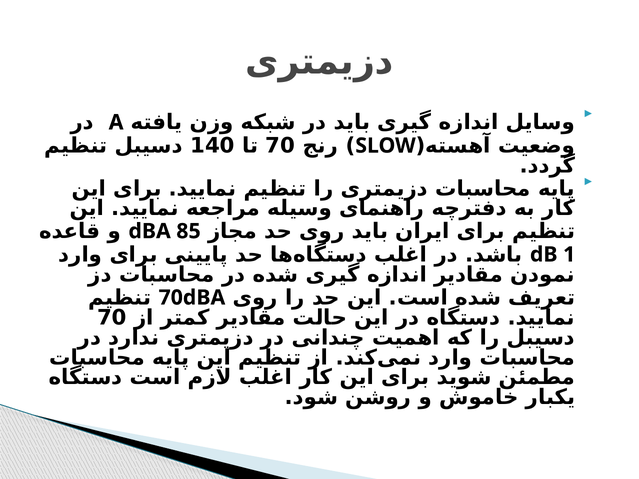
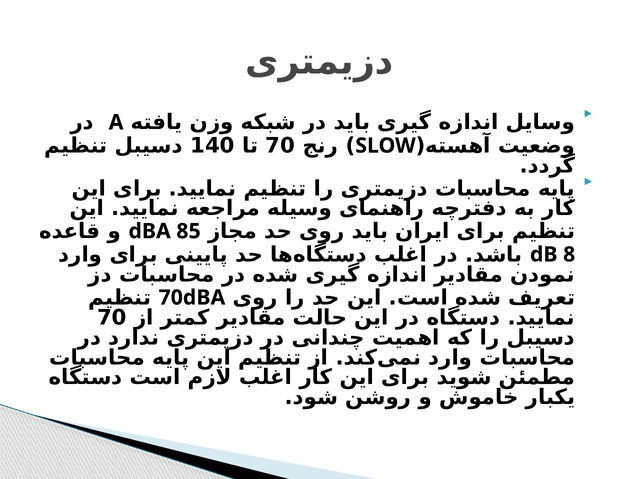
1: 1 -> 8
